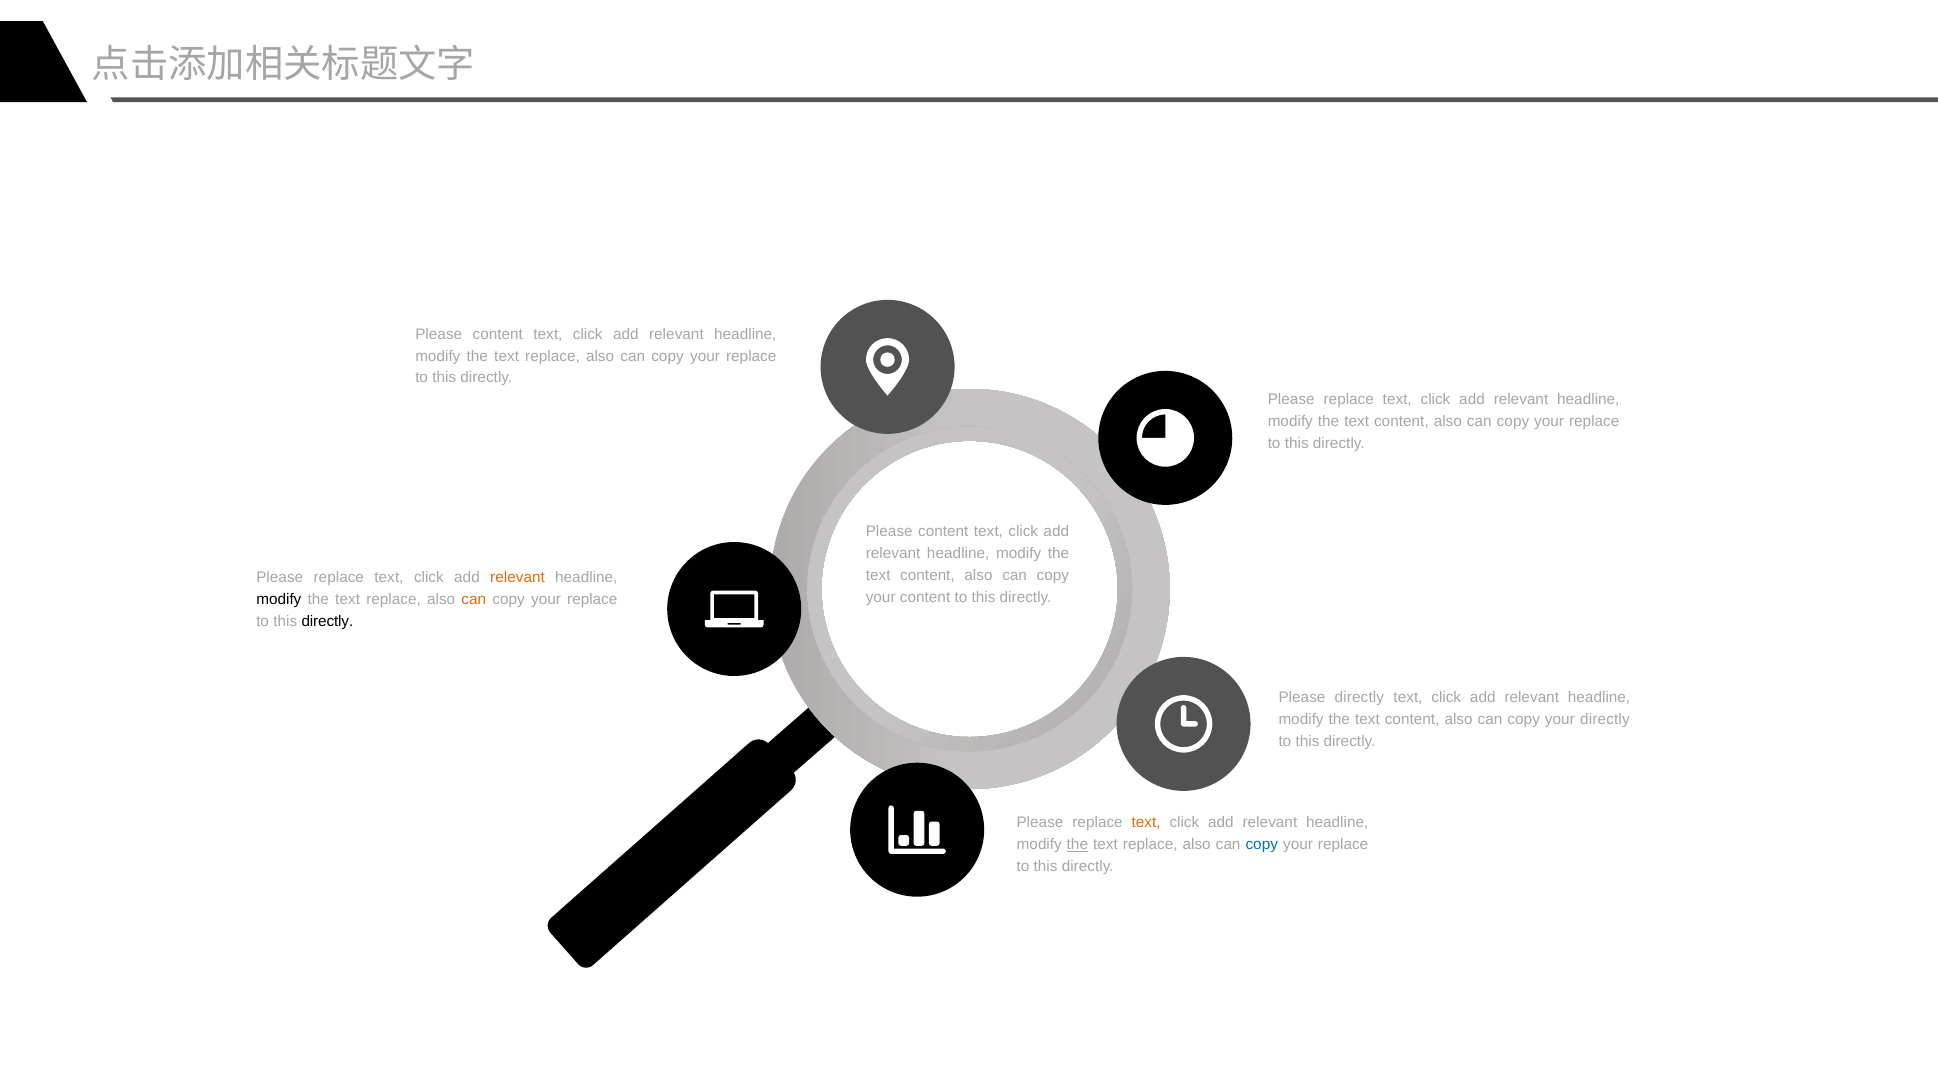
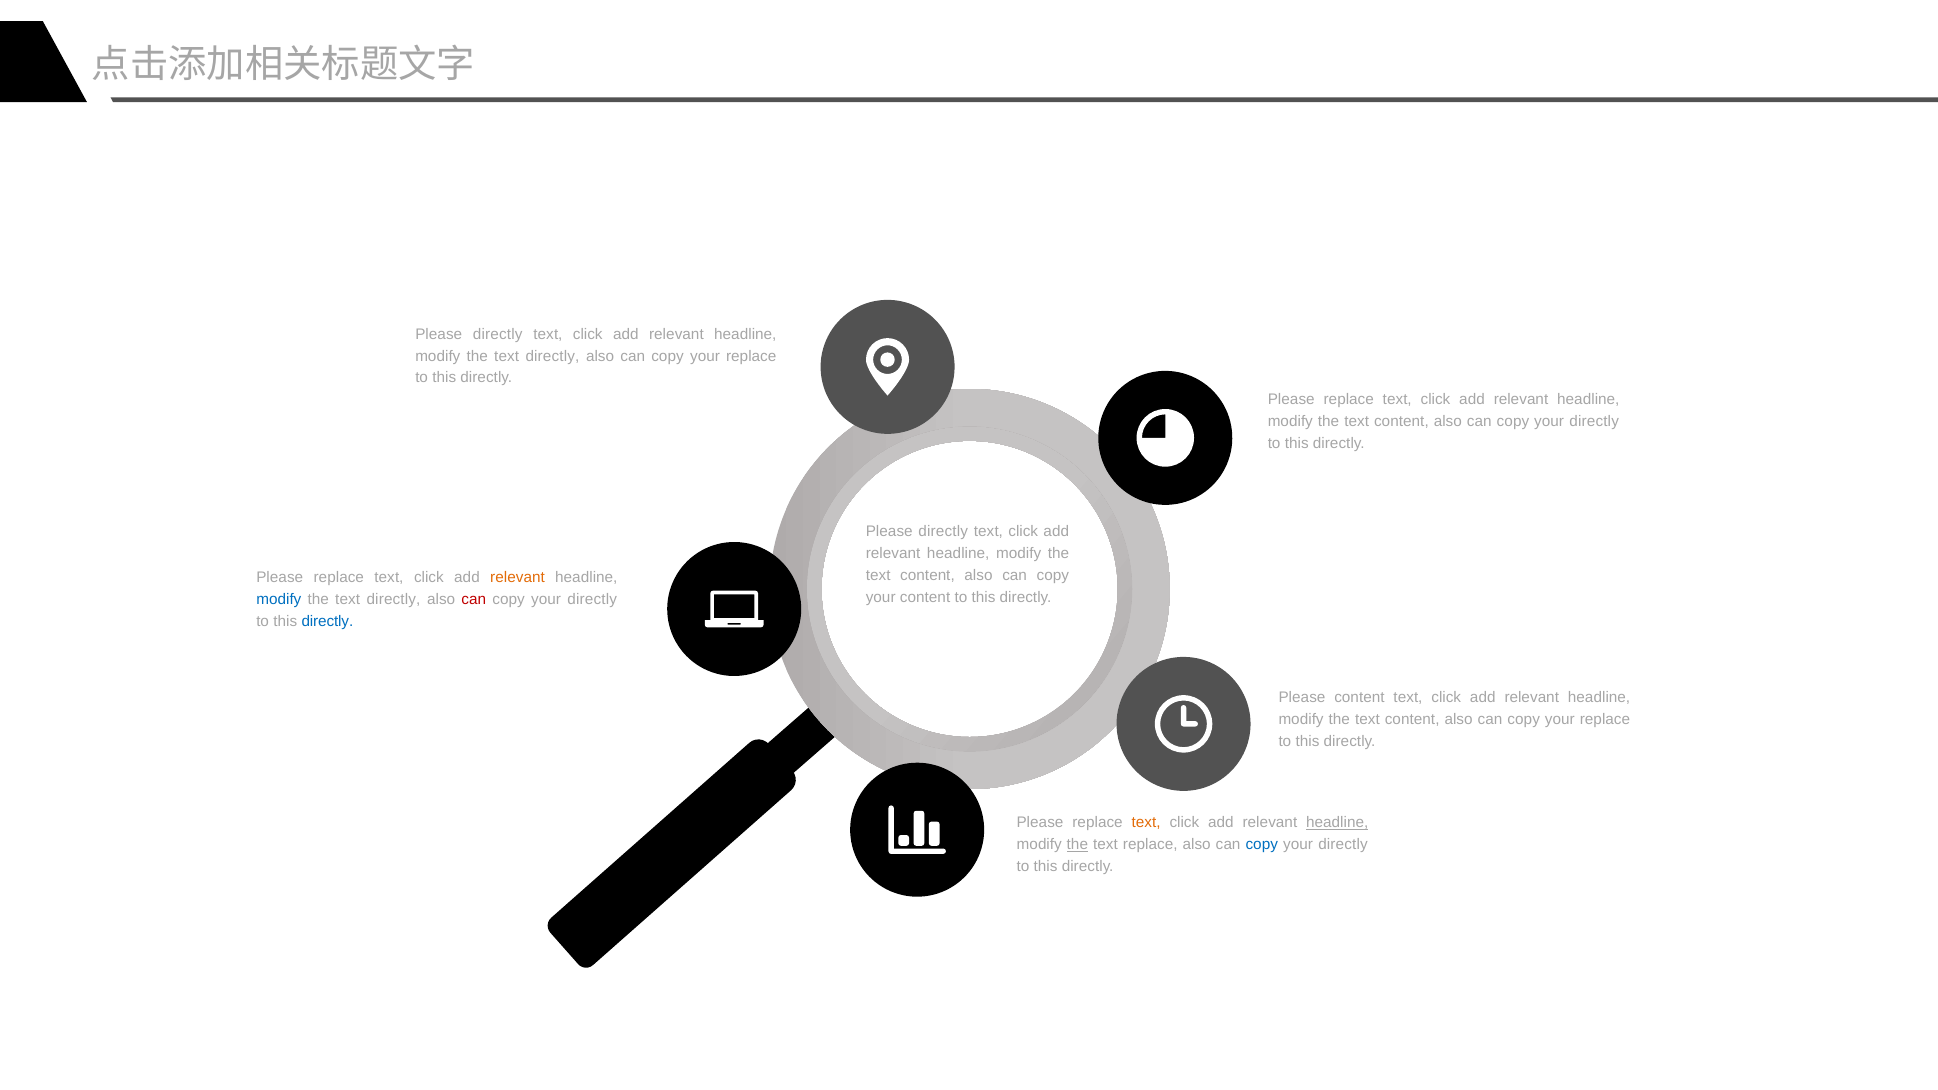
content at (498, 334): content -> directly
replace at (553, 356): replace -> directly
replace at (1594, 421): replace -> directly
content at (943, 532): content -> directly
modify at (279, 599) colour: black -> blue
replace at (394, 599): replace -> directly
can at (474, 599) colour: orange -> red
replace at (592, 599): replace -> directly
directly at (327, 621) colour: black -> blue
Please directly: directly -> content
directly at (1605, 720): directly -> replace
headline at (1337, 823) underline: none -> present
replace at (1343, 845): replace -> directly
